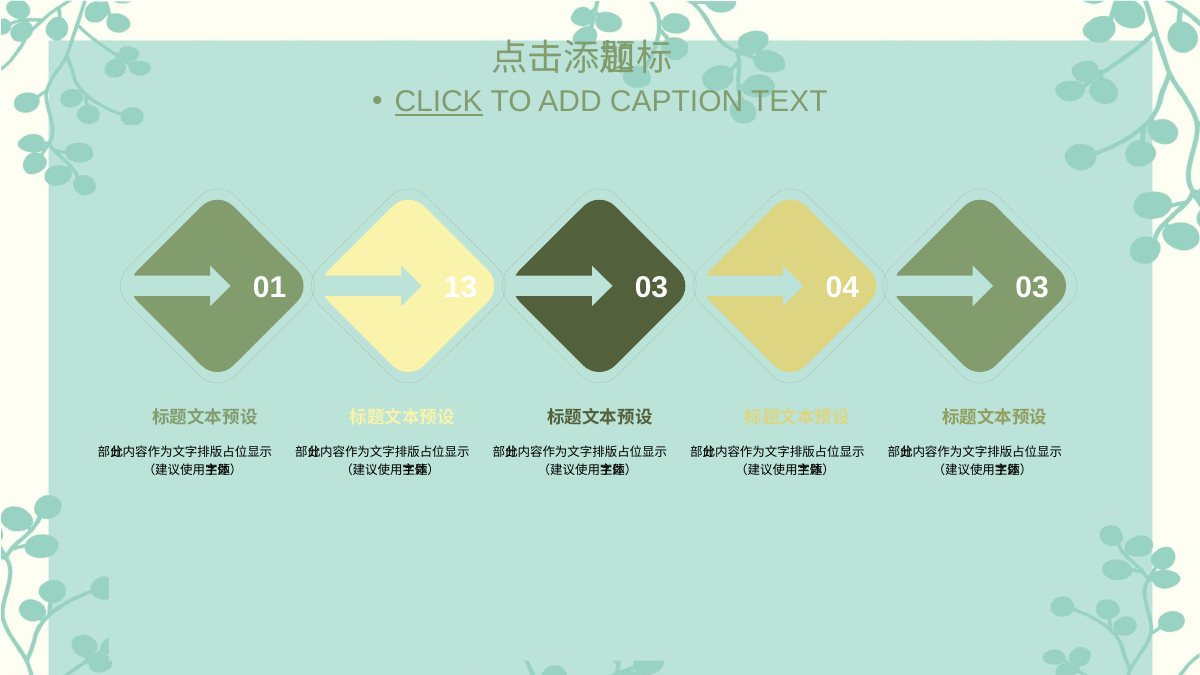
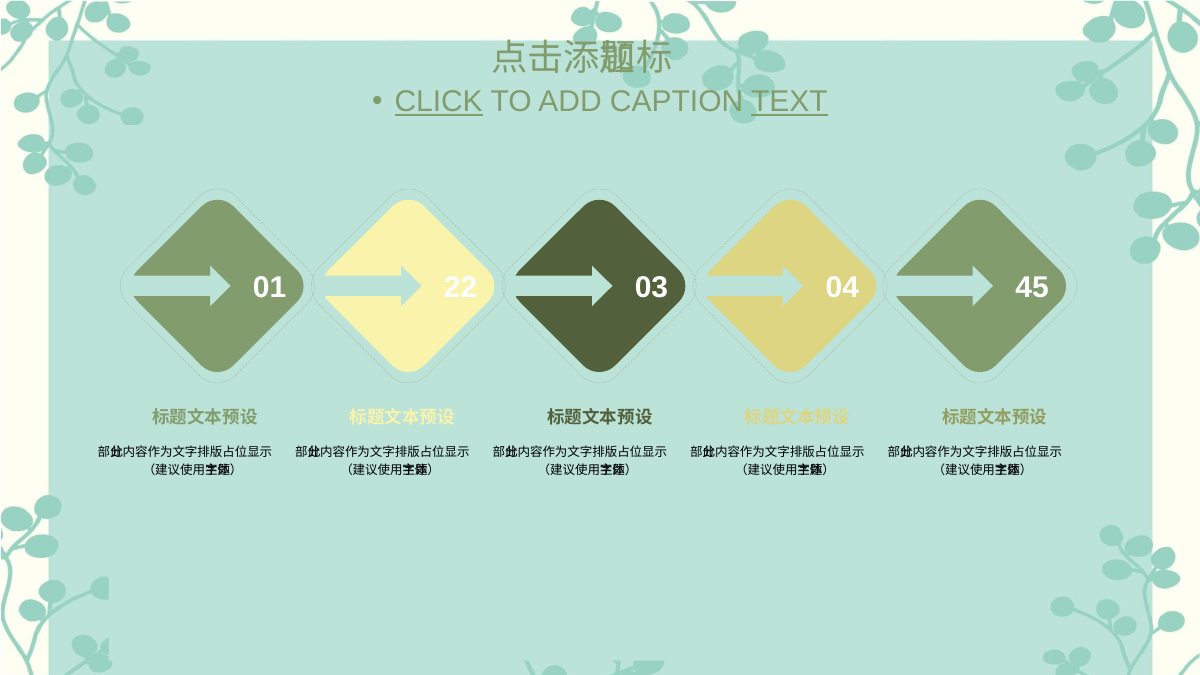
TEXT underline: none -> present
13: 13 -> 22
04 03: 03 -> 45
